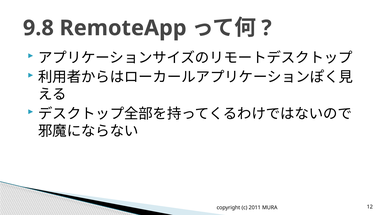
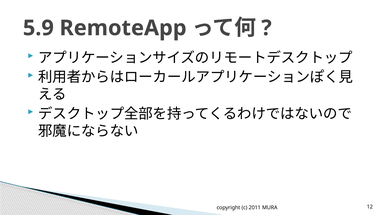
9.8: 9.8 -> 5.9
